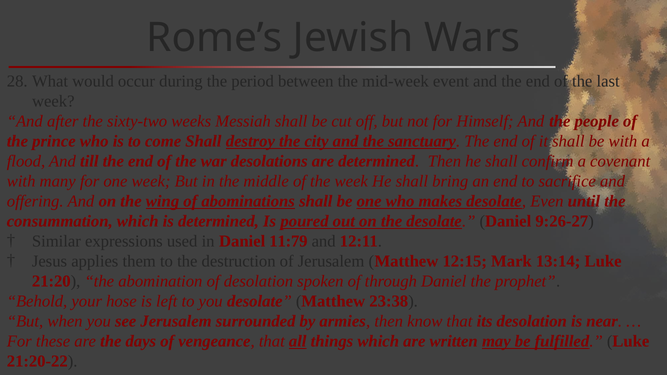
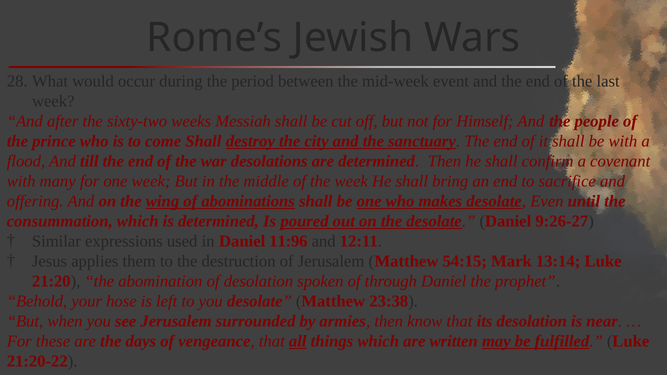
11:79: 11:79 -> 11:96
12:15: 12:15 -> 54:15
